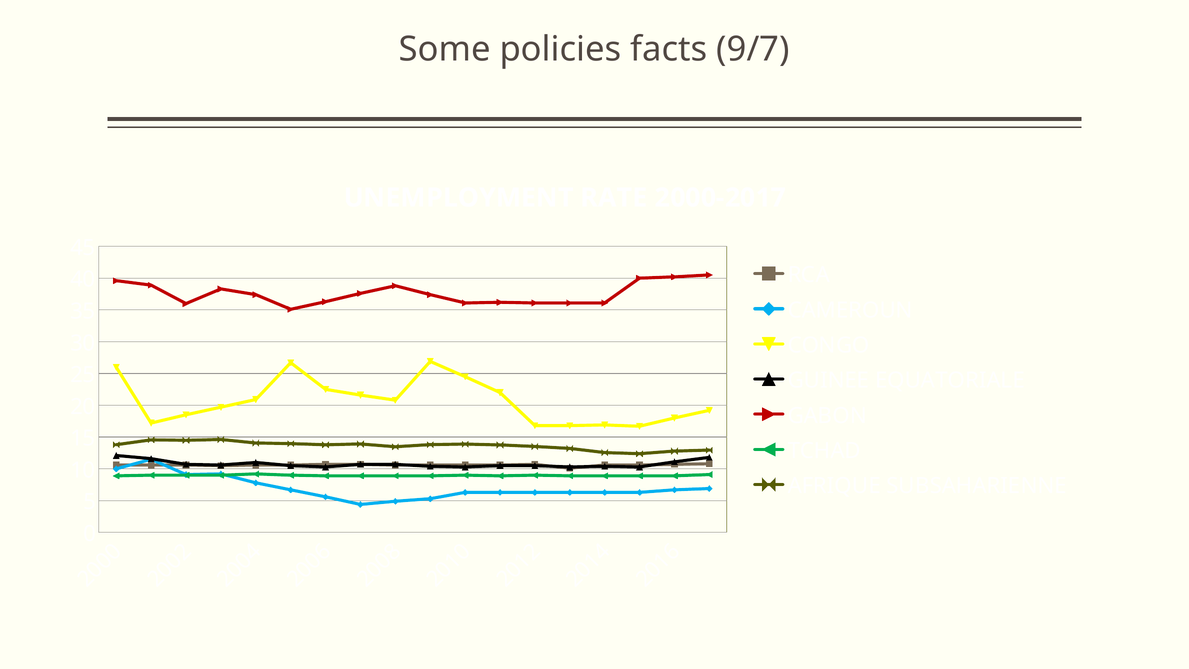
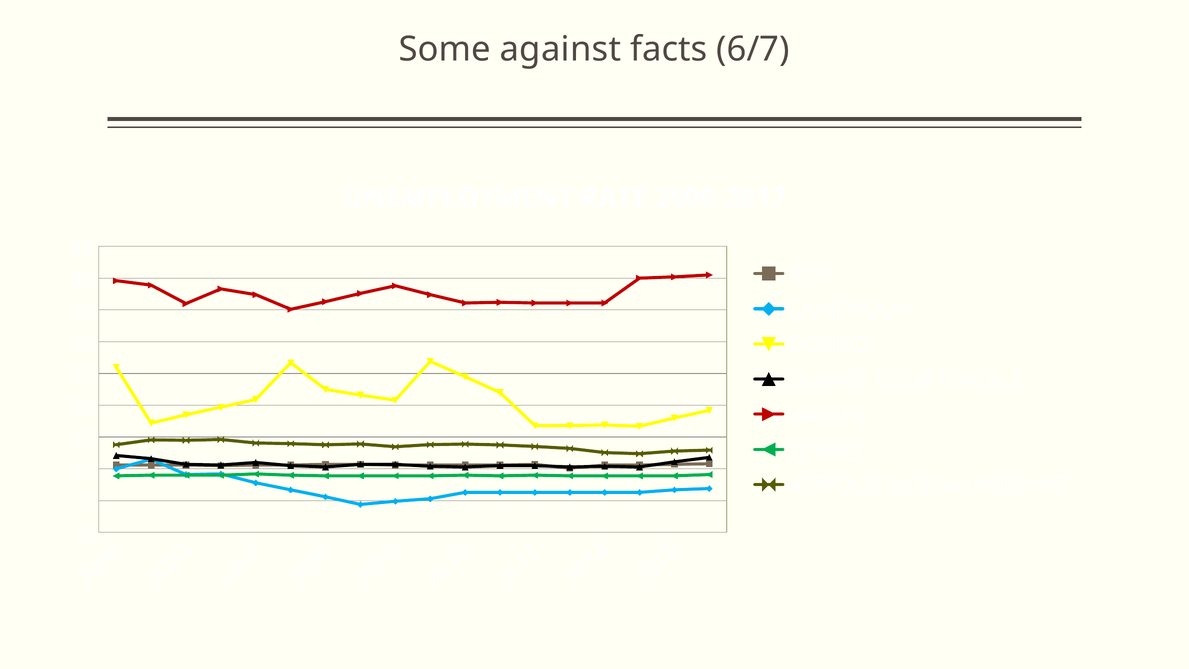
policies: policies -> against
9/7: 9/7 -> 6/7
